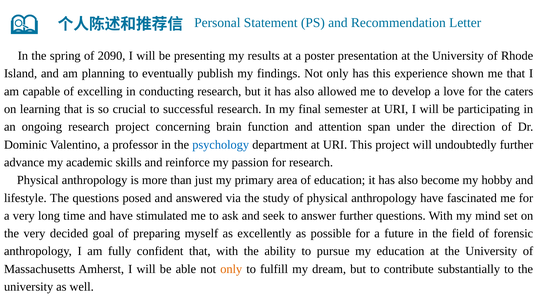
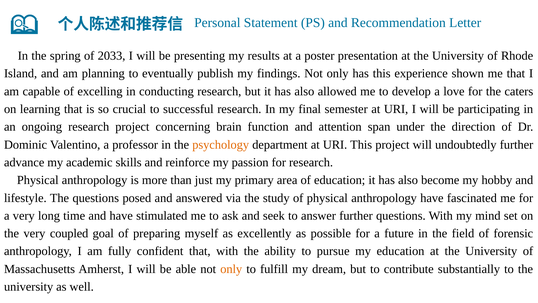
2090: 2090 -> 2033
psychology colour: blue -> orange
decided: decided -> coupled
